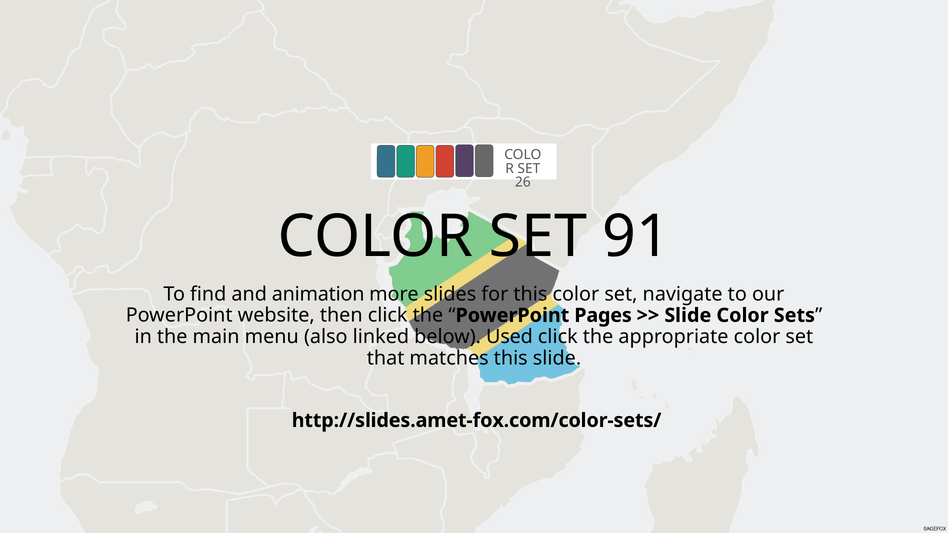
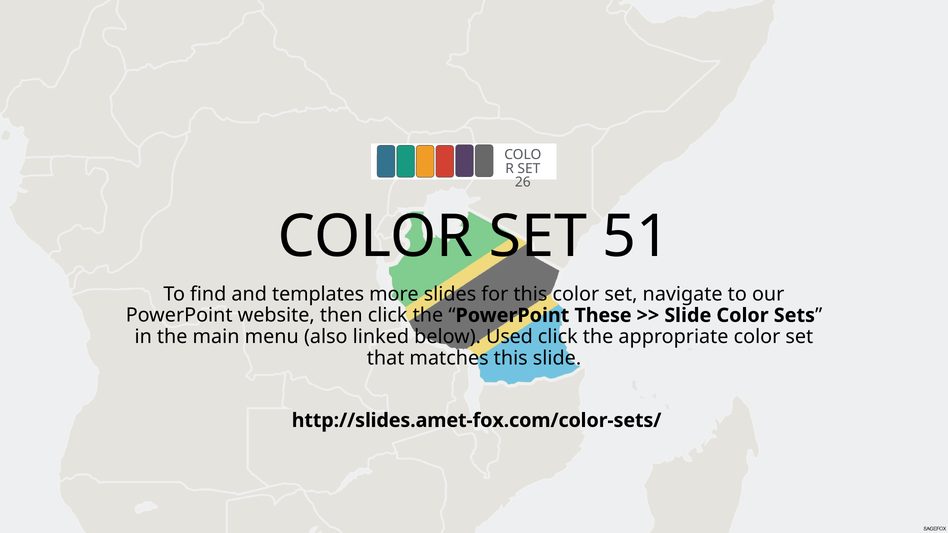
91: 91 -> 51
animation: animation -> templates
Pages: Pages -> These
